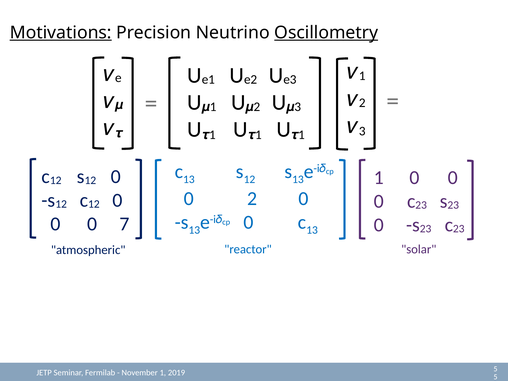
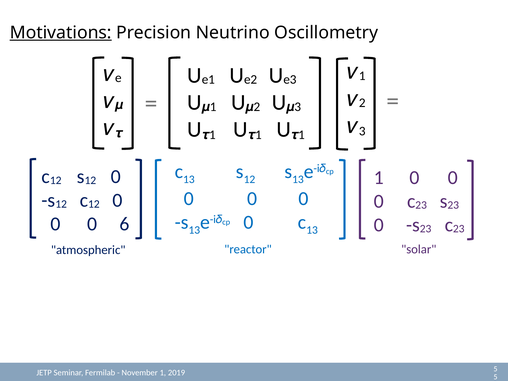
Oscillometry underline: present -> none
2 at (252, 199): 2 -> 0
7: 7 -> 6
